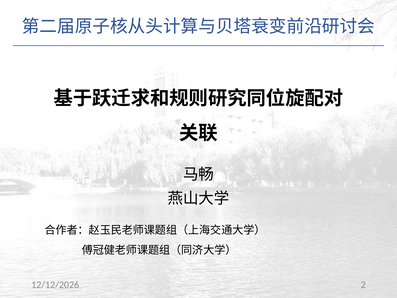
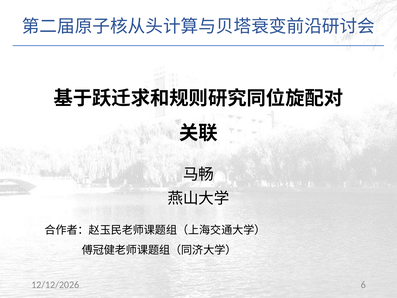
2: 2 -> 6
